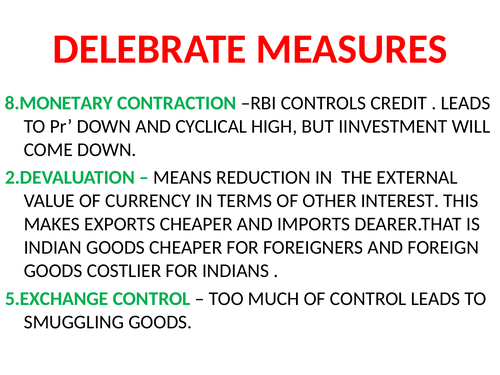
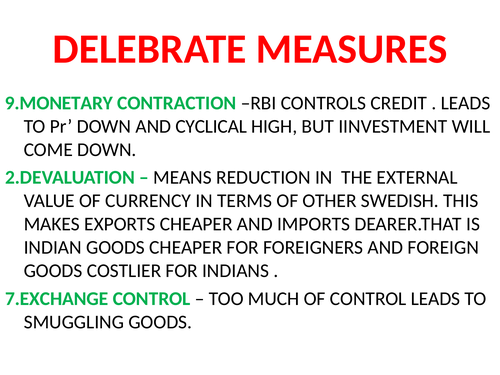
8.MONETARY: 8.MONETARY -> 9.MONETARY
INTEREST: INTEREST -> SWEDISH
5.EXCHANGE: 5.EXCHANGE -> 7.EXCHANGE
